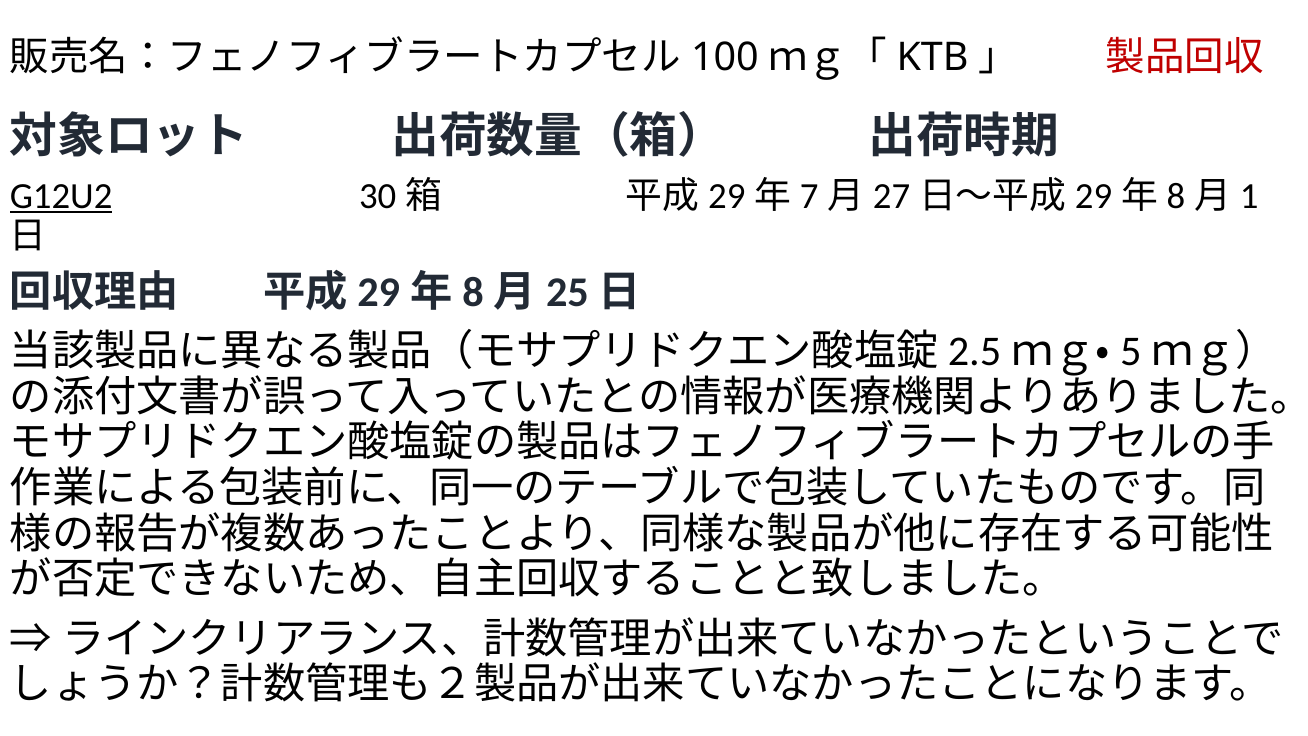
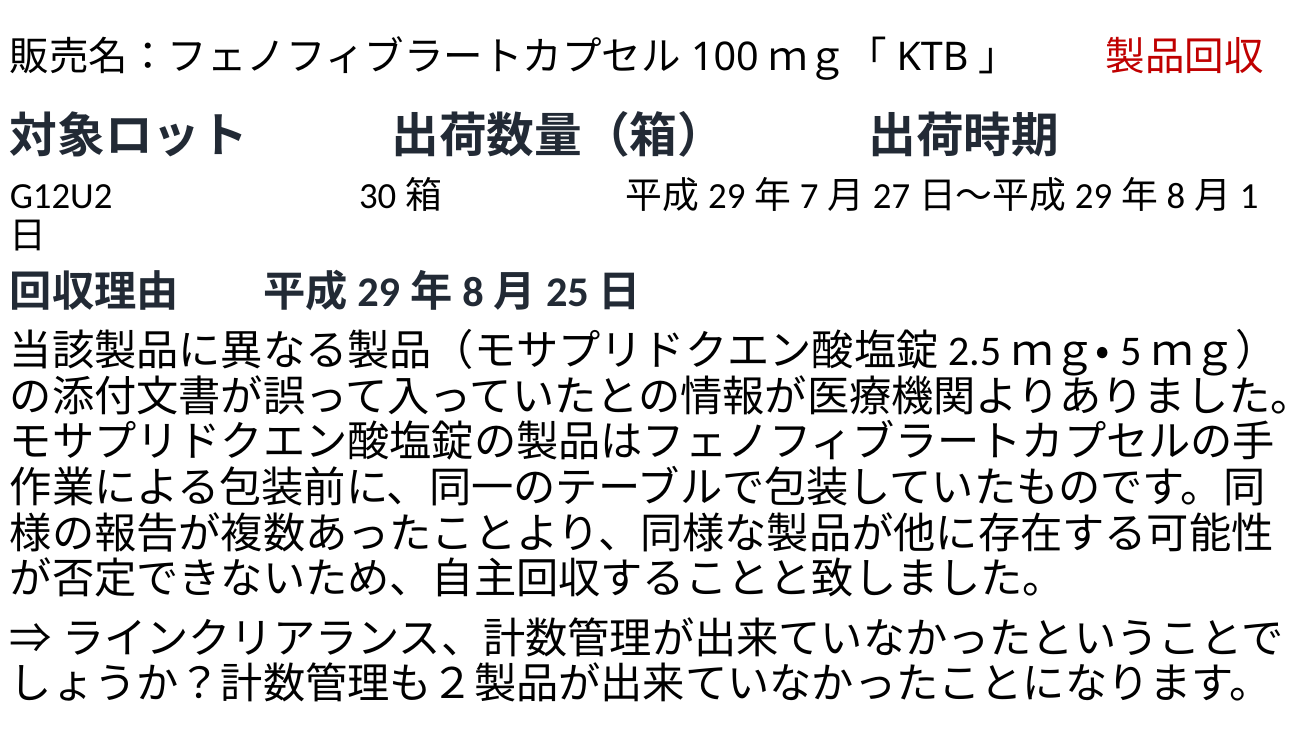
G12U2 underline: present -> none
